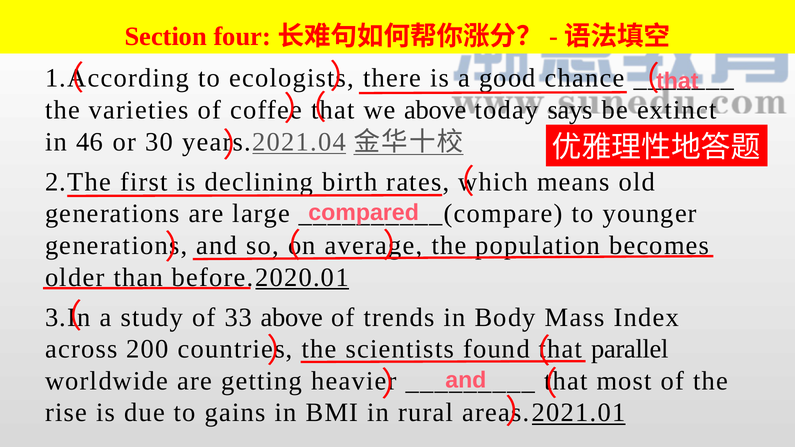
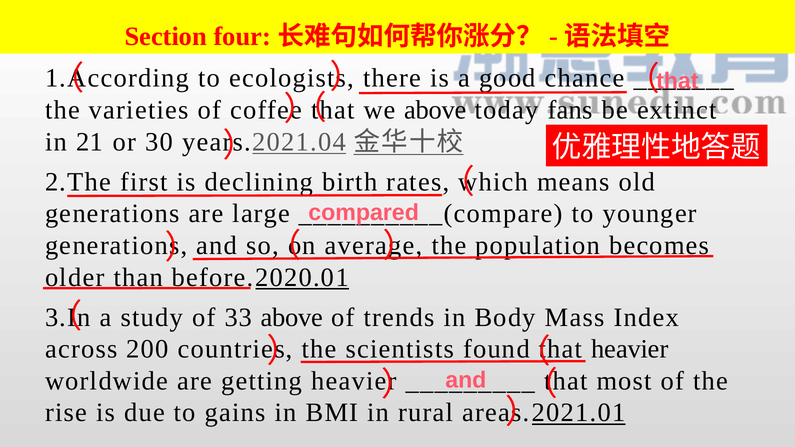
says: says -> fans
46: 46 -> 21
that parallel: parallel -> heavier
